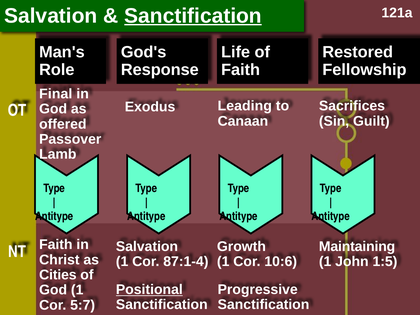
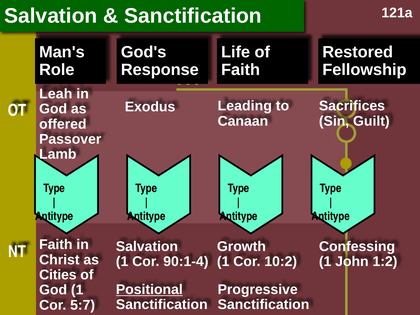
Sanctification at (193, 16) underline: present -> none
Final: Final -> Leah
Maintaining: Maintaining -> Confessing
87:1-4: 87:1-4 -> 90:1-4
10:6: 10:6 -> 10:2
1:5: 1:5 -> 1:2
